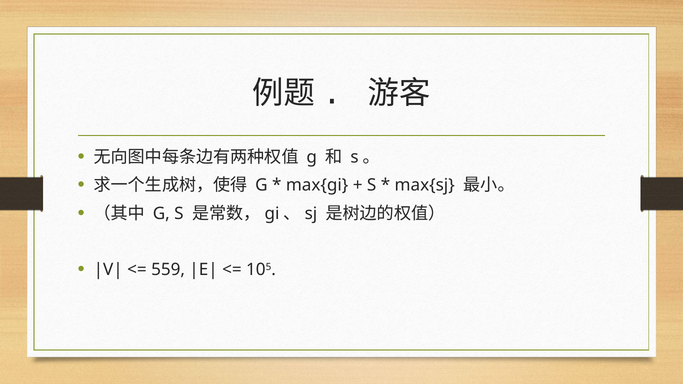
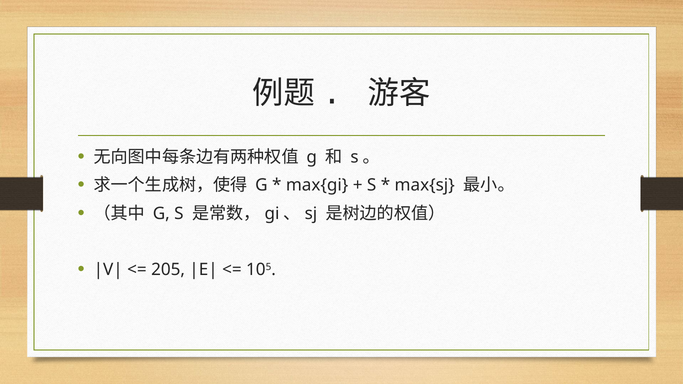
559: 559 -> 205
